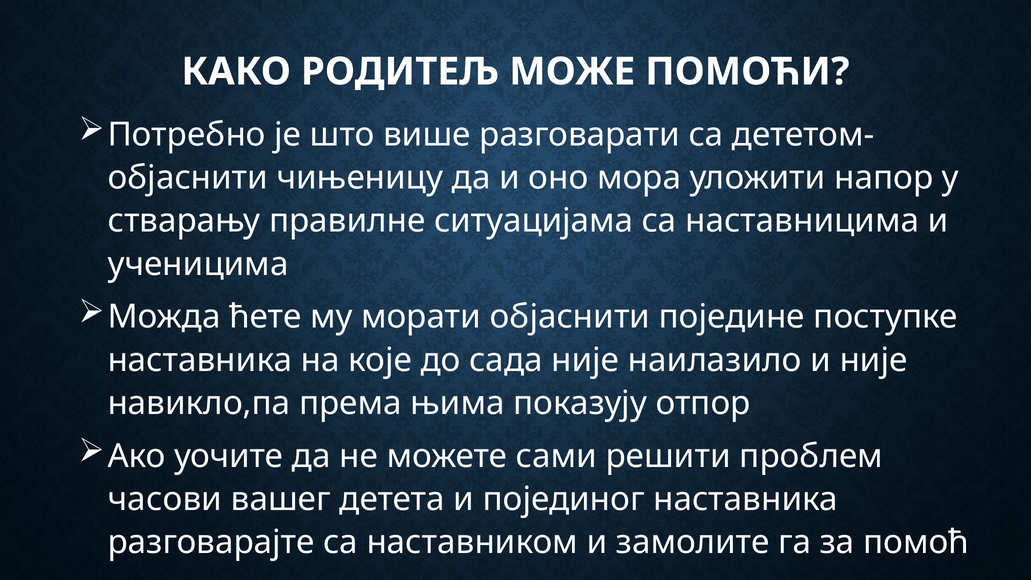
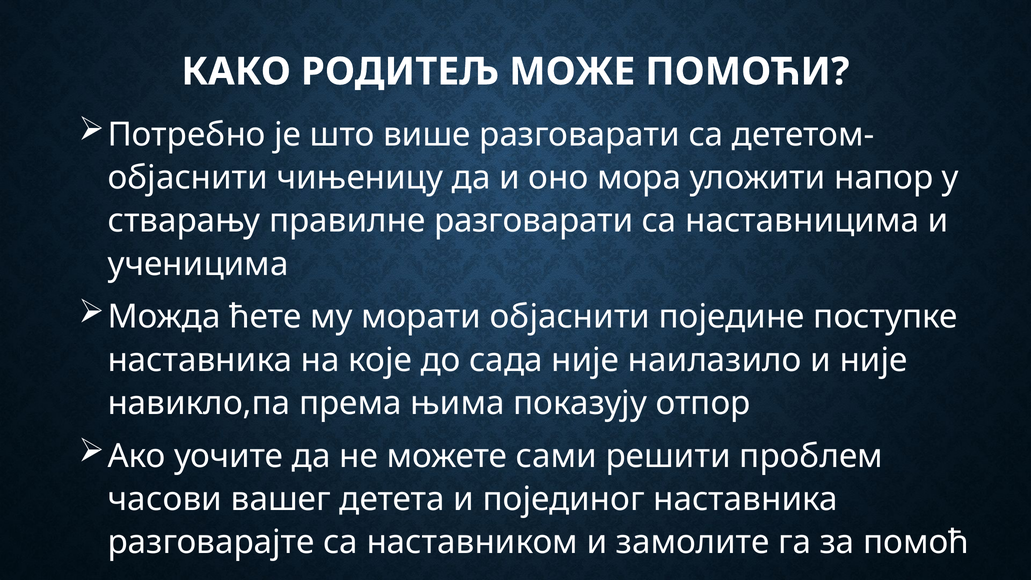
правилне ситуацијама: ситуацијама -> разговарати
